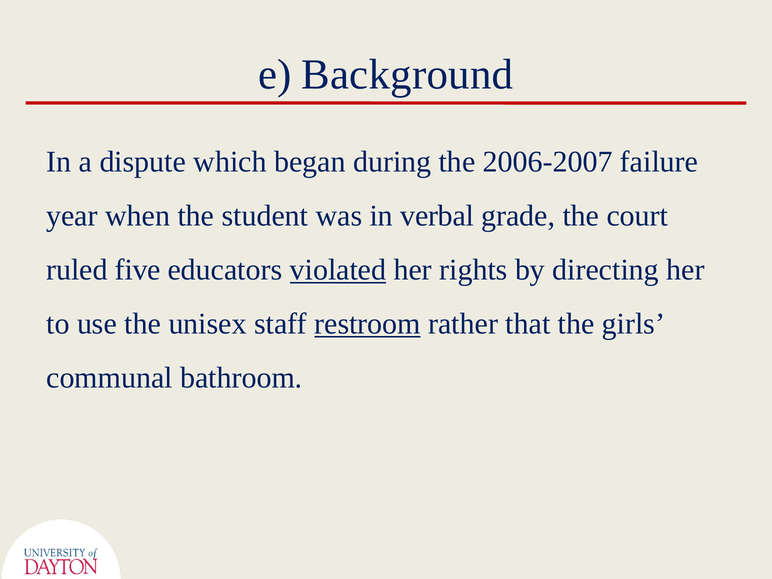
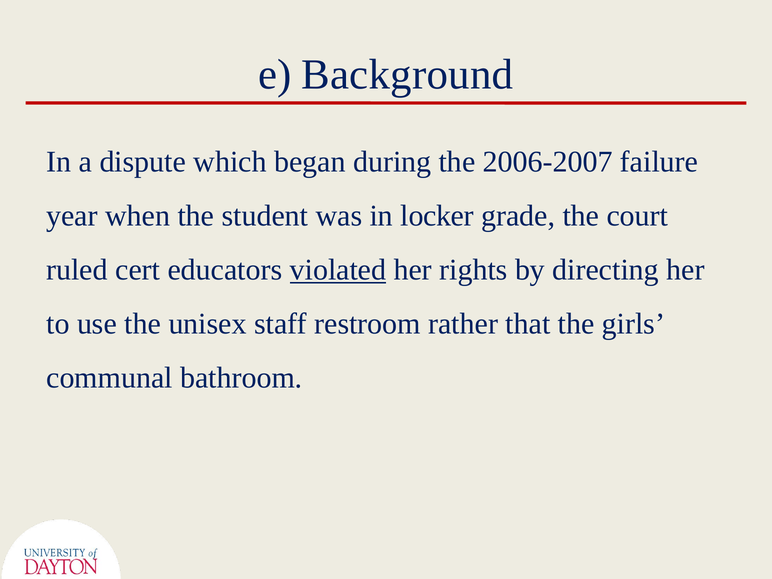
verbal: verbal -> locker
five: five -> cert
restroom underline: present -> none
